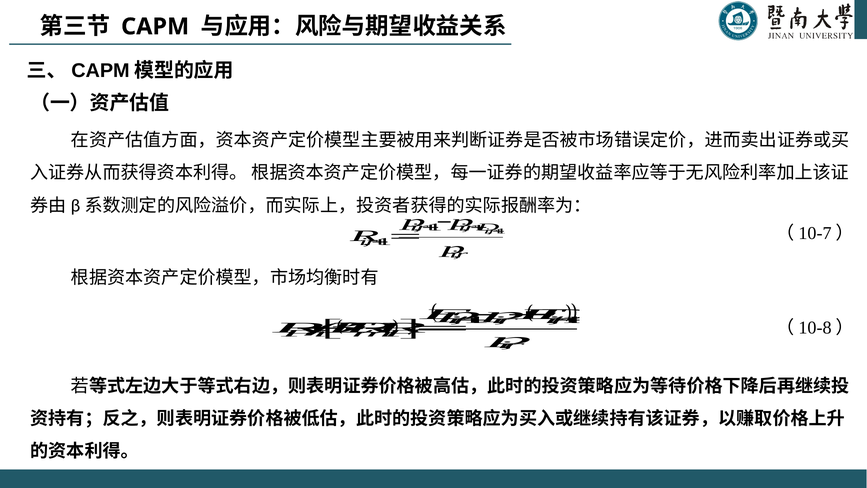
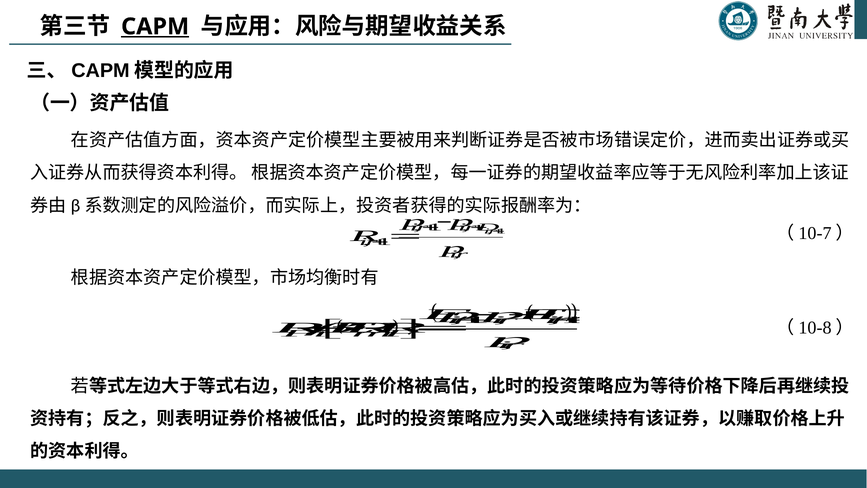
CAPM underline: none -> present
